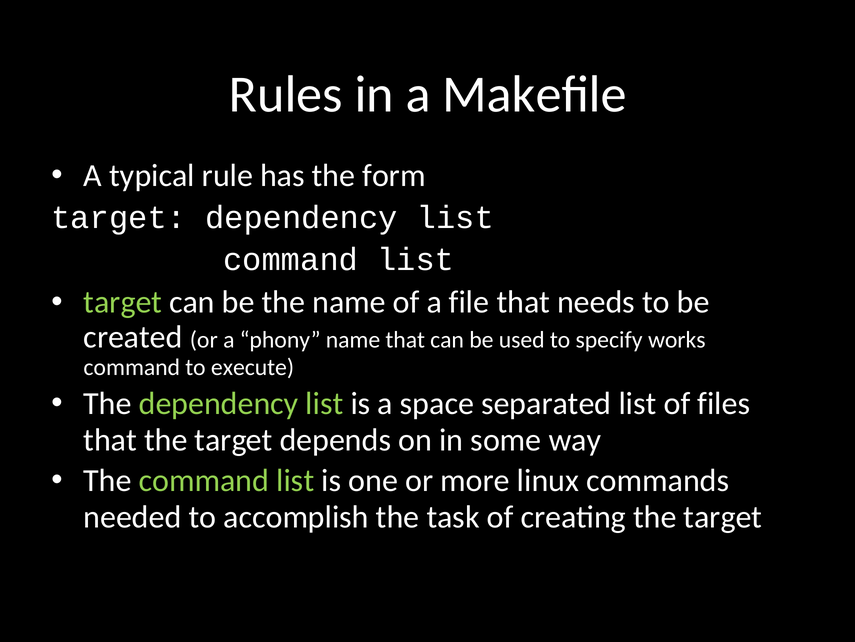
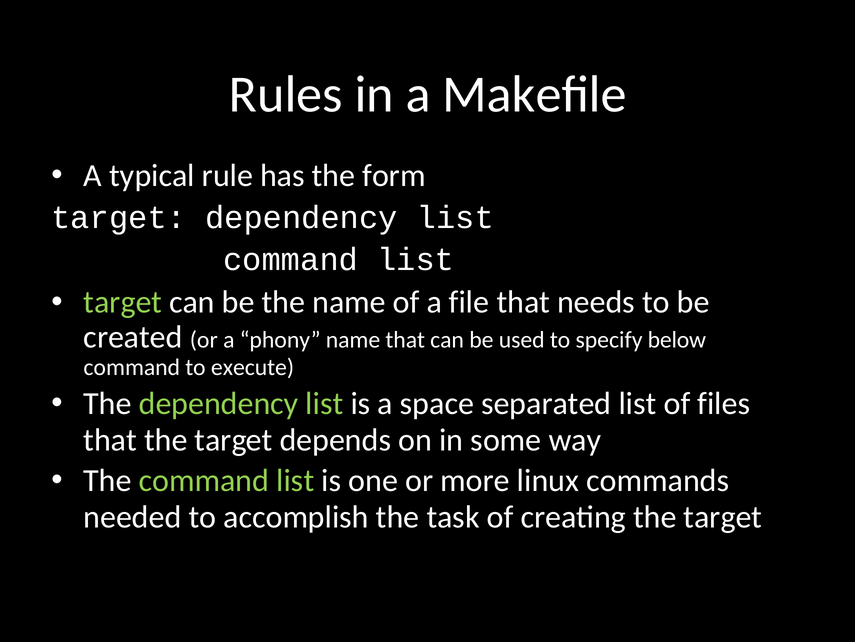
works: works -> below
